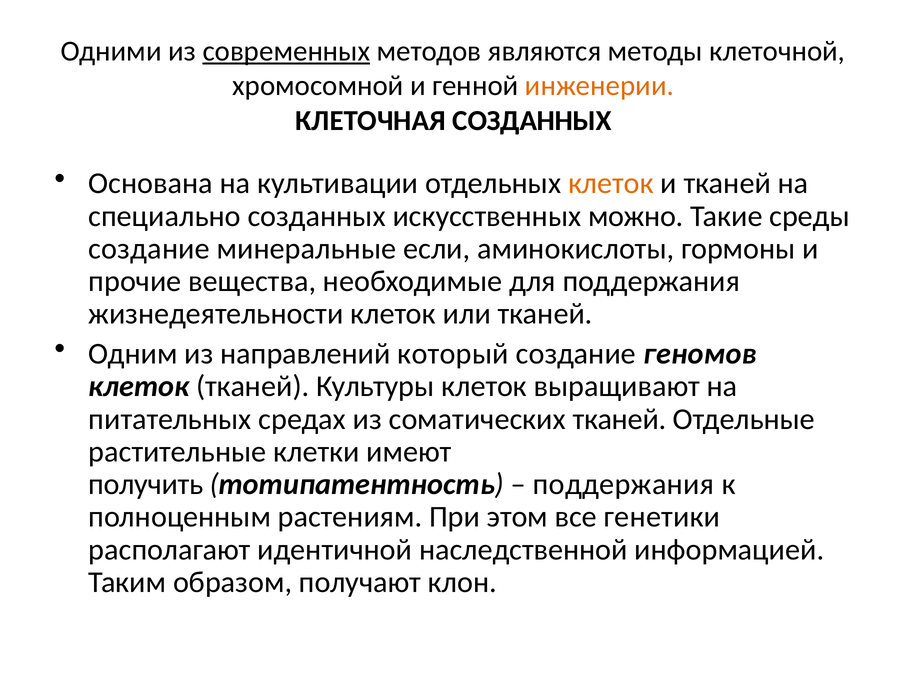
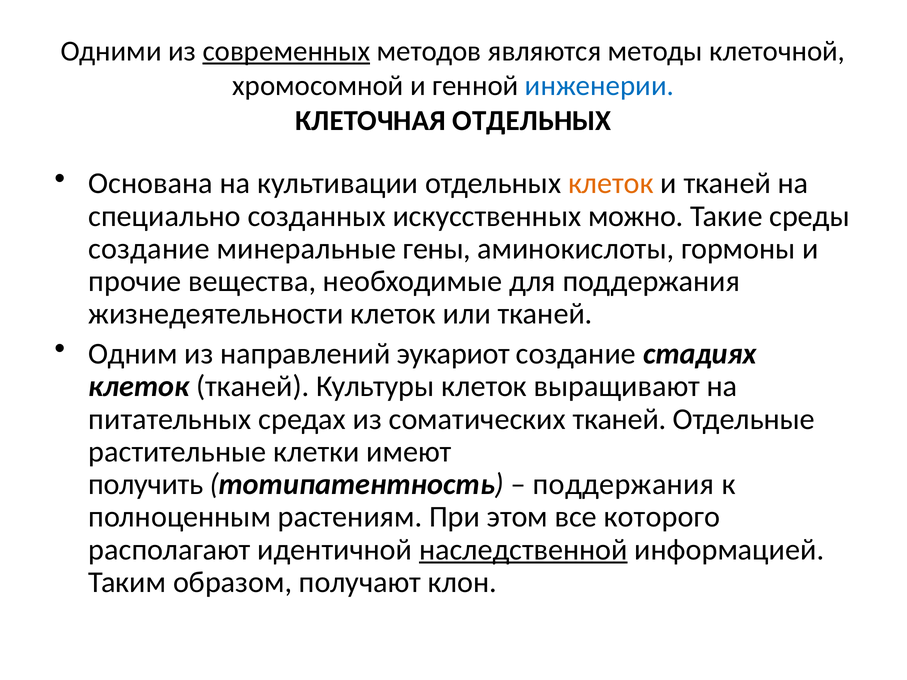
инженерии colour: orange -> blue
КЛЕТОЧНАЯ СОЗДАННЫХ: СОЗДАННЫХ -> ОТДЕЛЬНЫХ
если: если -> гены
который: который -> эукариот
геномов: геномов -> стадиях
генетики: генетики -> которого
наследственной underline: none -> present
